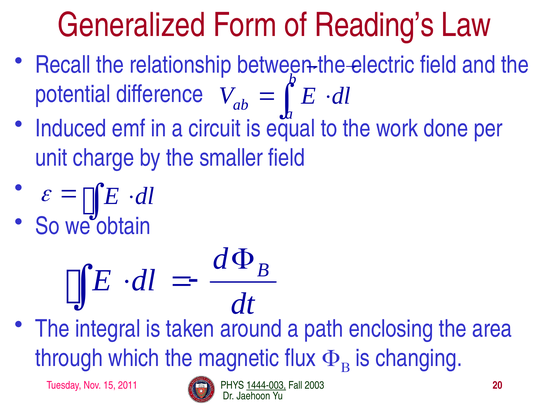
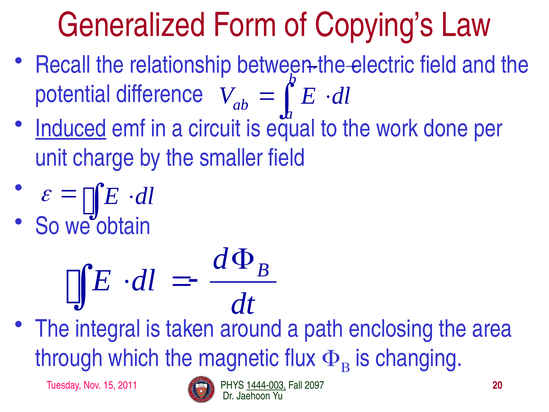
Reading’s: Reading’s -> Copying’s
Induced underline: none -> present
2003: 2003 -> 2097
